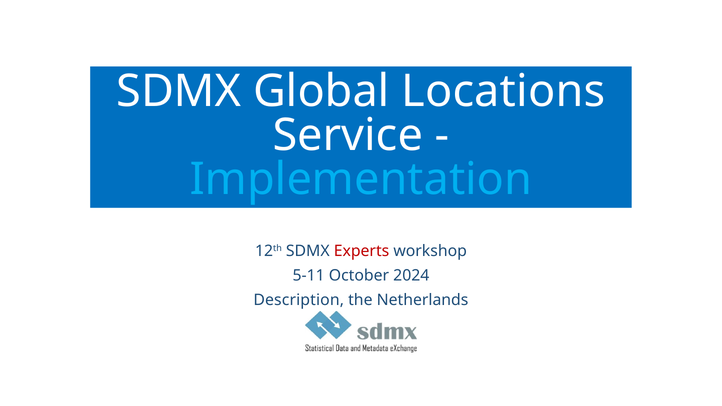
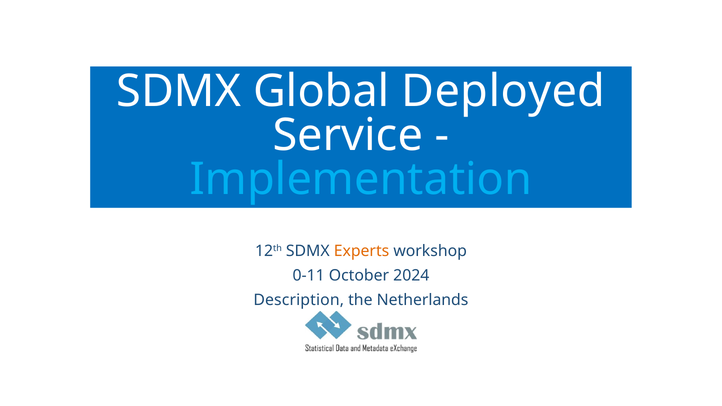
Locations: Locations -> Deployed
Experts colour: red -> orange
5-11: 5-11 -> 0-11
